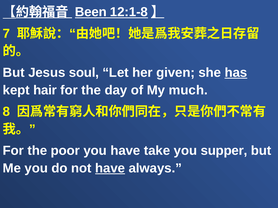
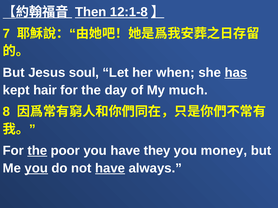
Been: Been -> Then
given: given -> when
the at (37, 151) underline: none -> present
take: take -> they
supper: supper -> money
you at (36, 169) underline: none -> present
